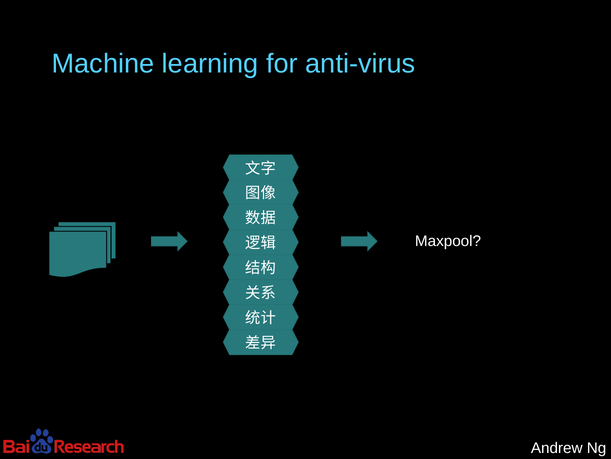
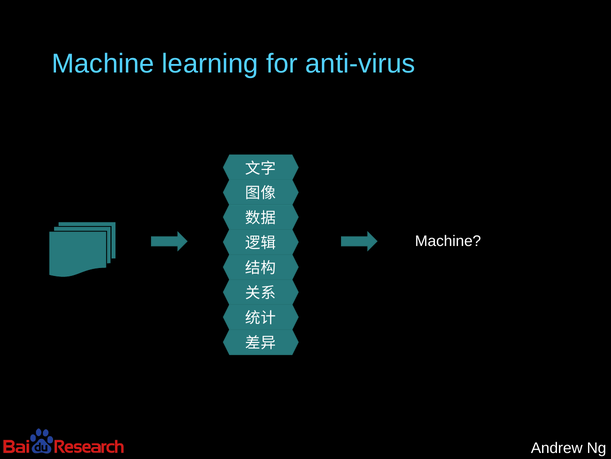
Maxpool at (448, 241): Maxpool -> Machine
